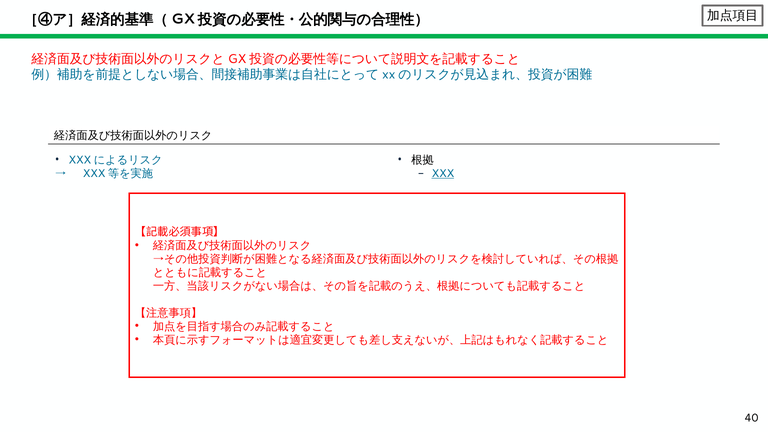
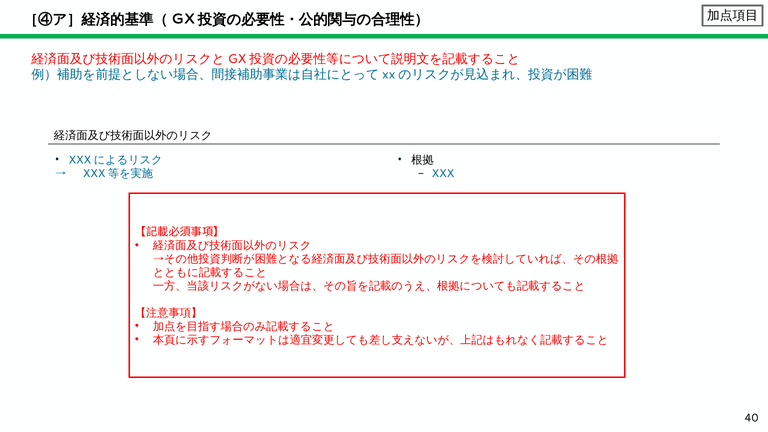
XXX underline: present -> none
